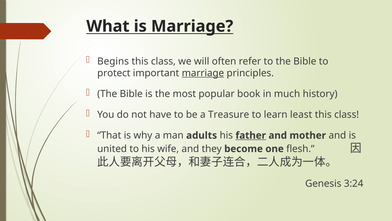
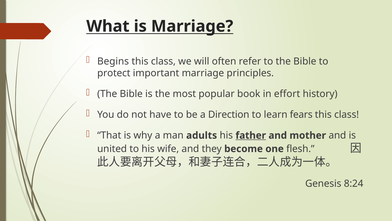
marriage at (203, 73) underline: present -> none
much: much -> effort
Treasure: Treasure -> Direction
least: least -> fears
3:24: 3:24 -> 8:24
